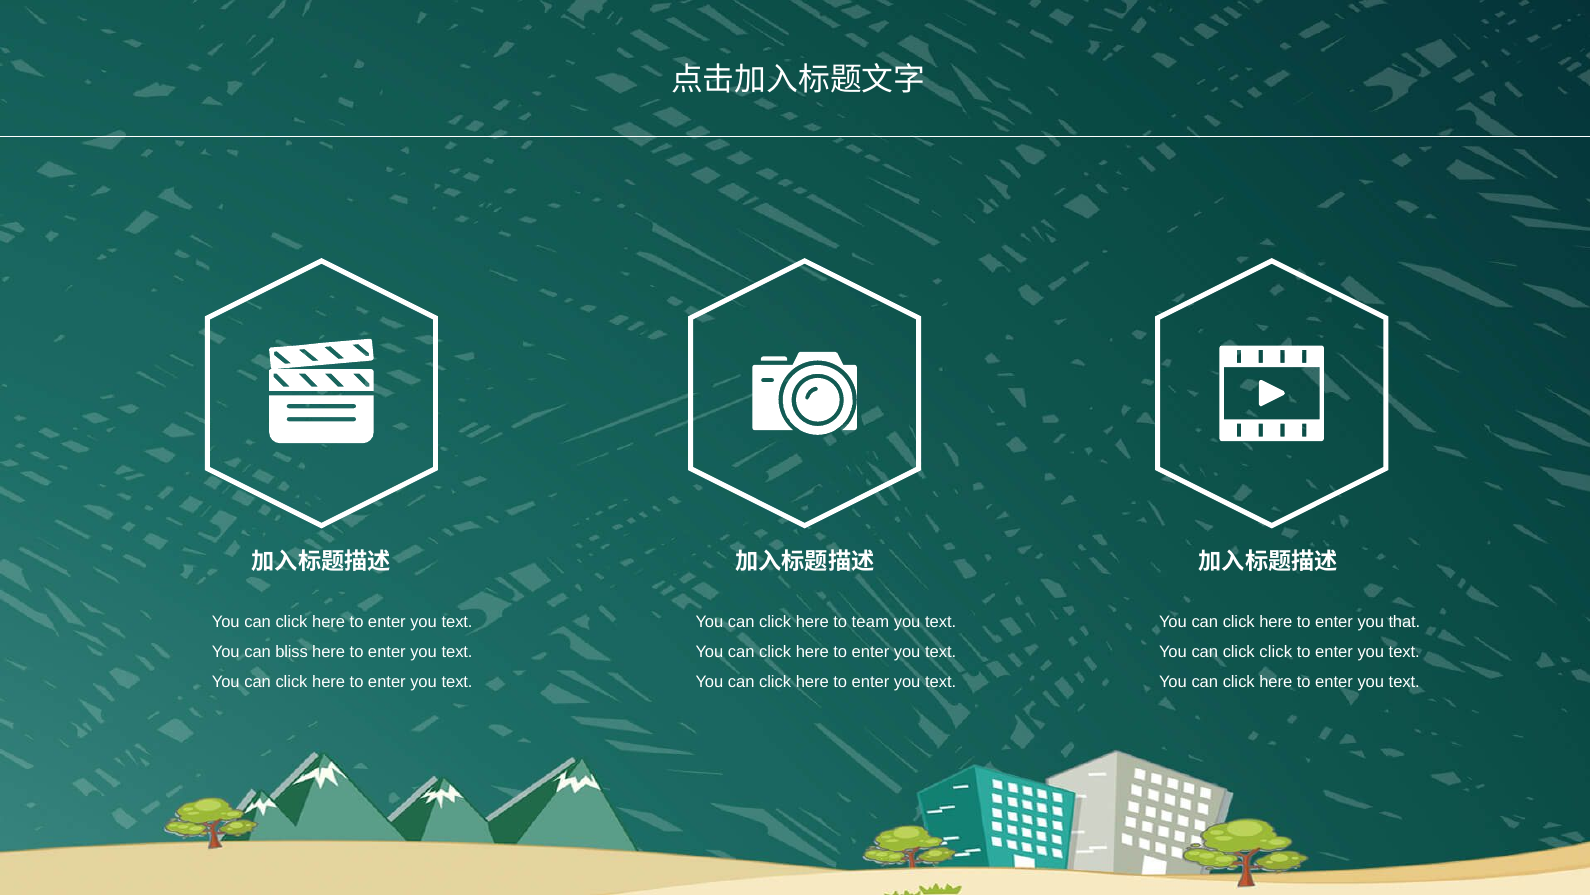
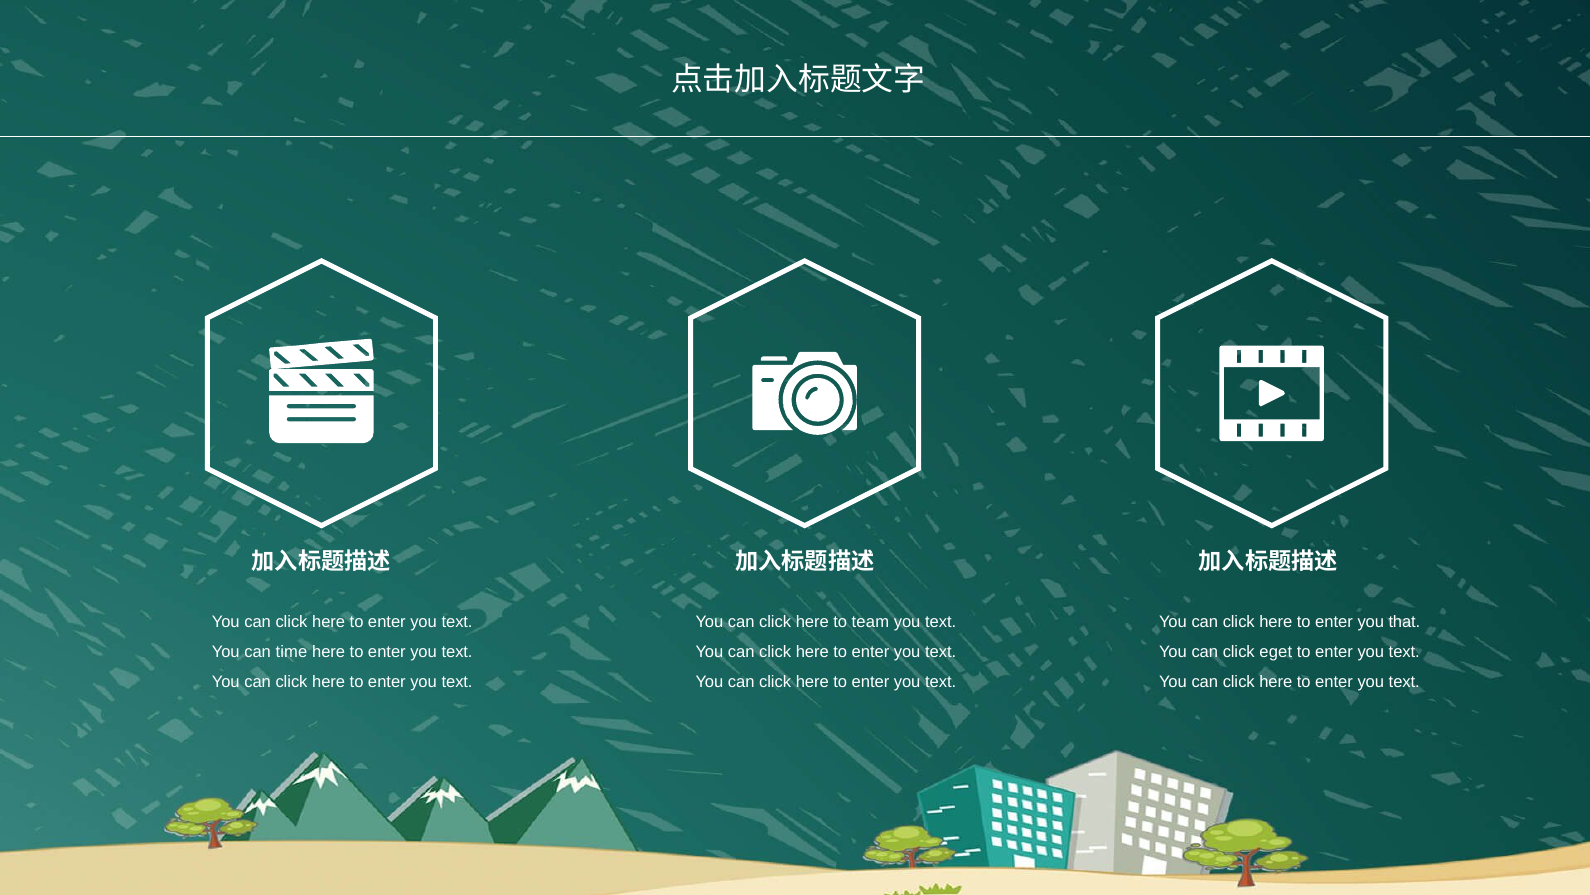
bliss: bliss -> time
click click: click -> eget
